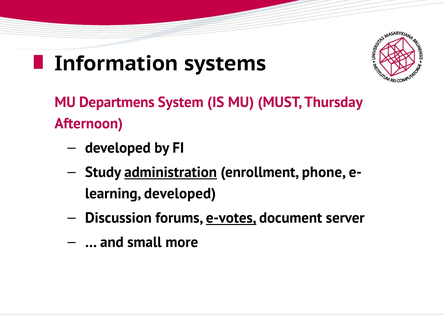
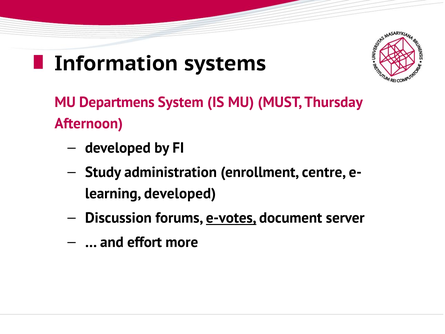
administration underline: present -> none
phone: phone -> centre
small: small -> effort
